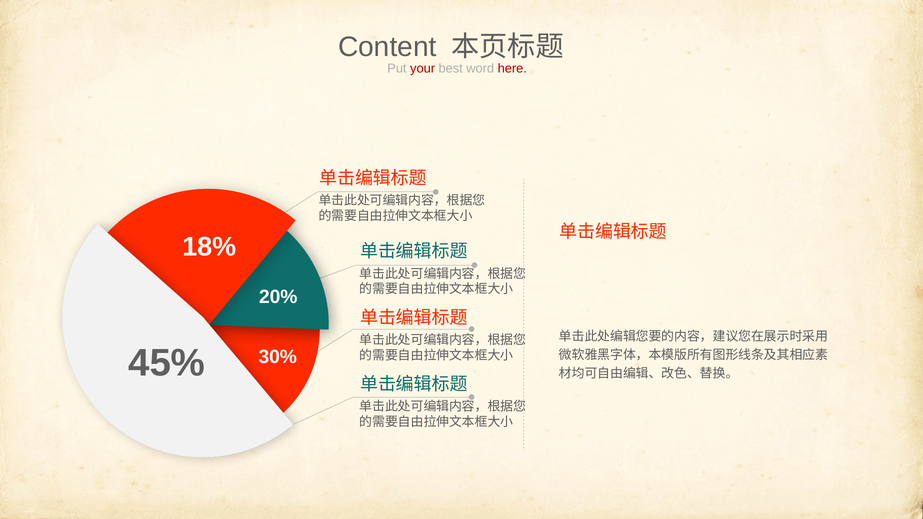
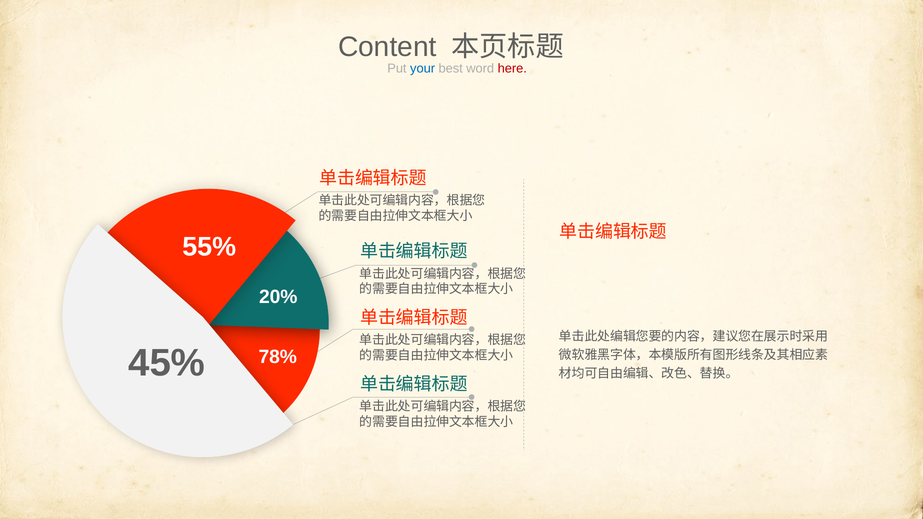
your colour: red -> blue
18%: 18% -> 55%
30%: 30% -> 78%
